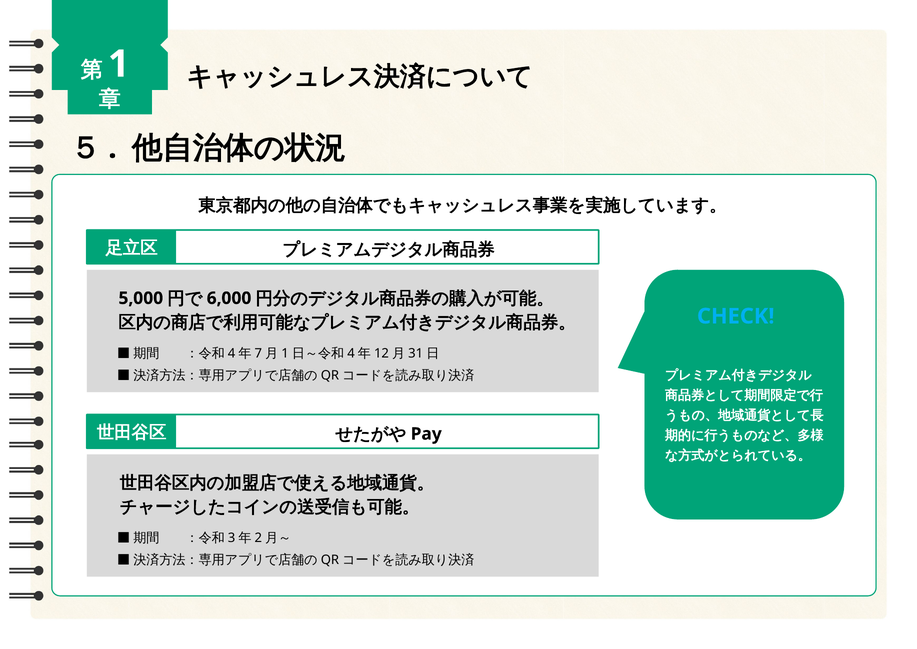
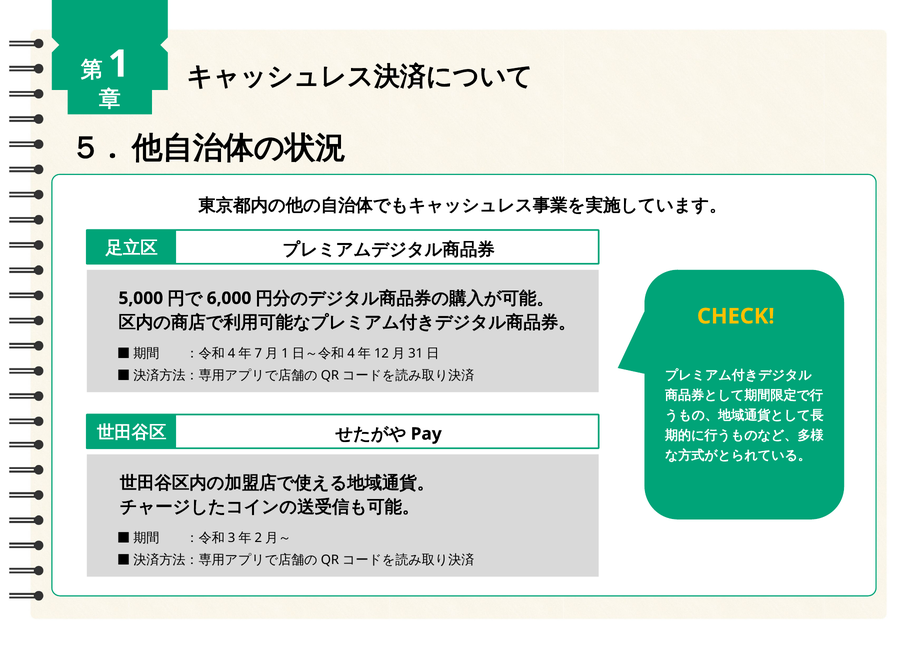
CHECK colour: light blue -> yellow
